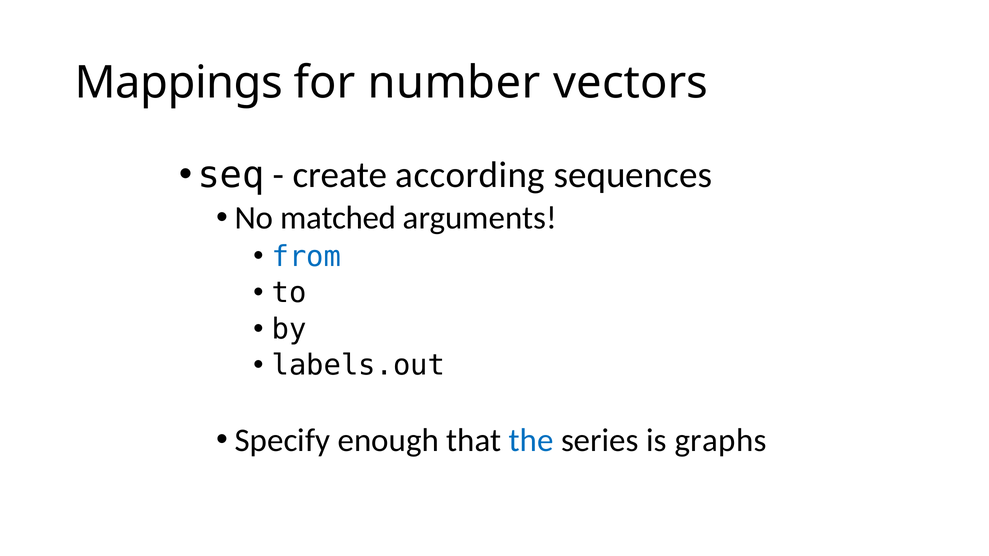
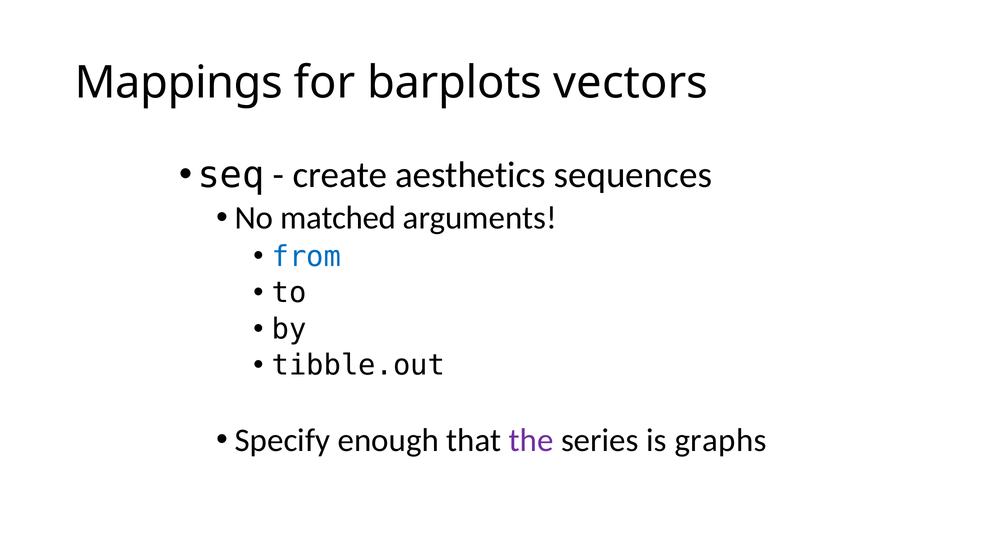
number: number -> barplots
according: according -> aesthetics
labels.out: labels.out -> tibble.out
the colour: blue -> purple
